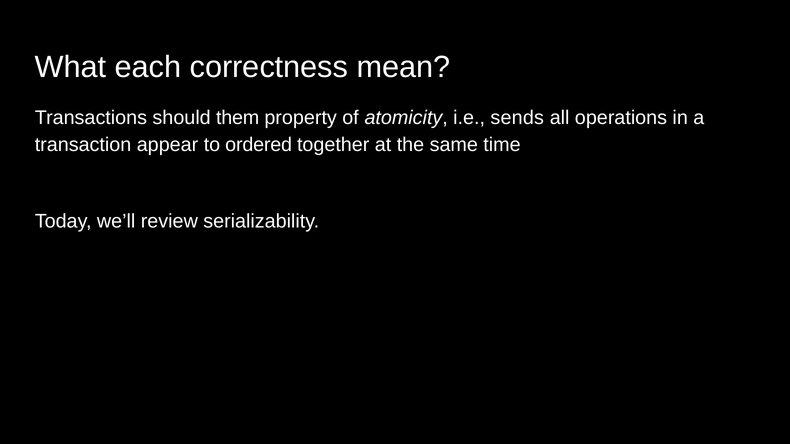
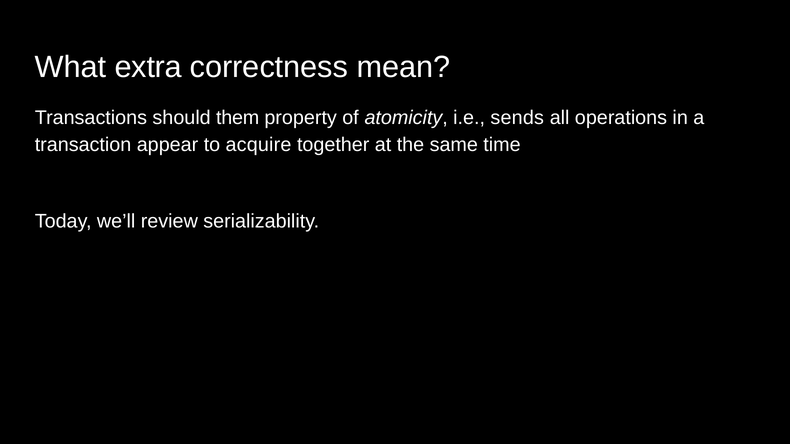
each: each -> extra
ordered: ordered -> acquire
